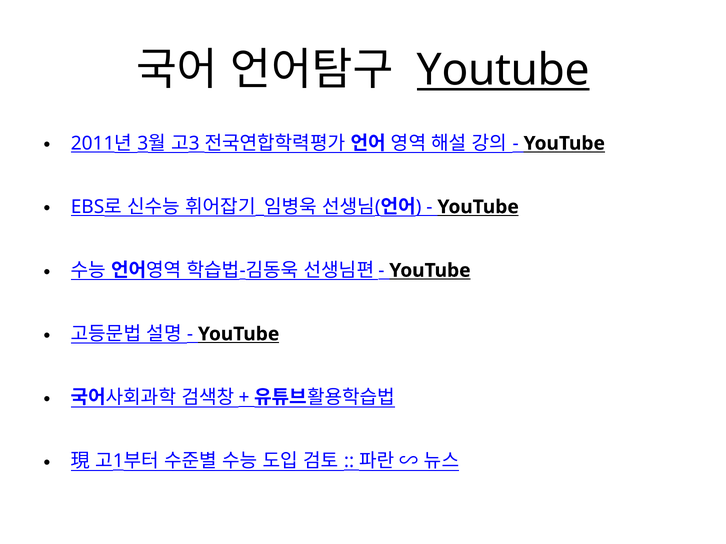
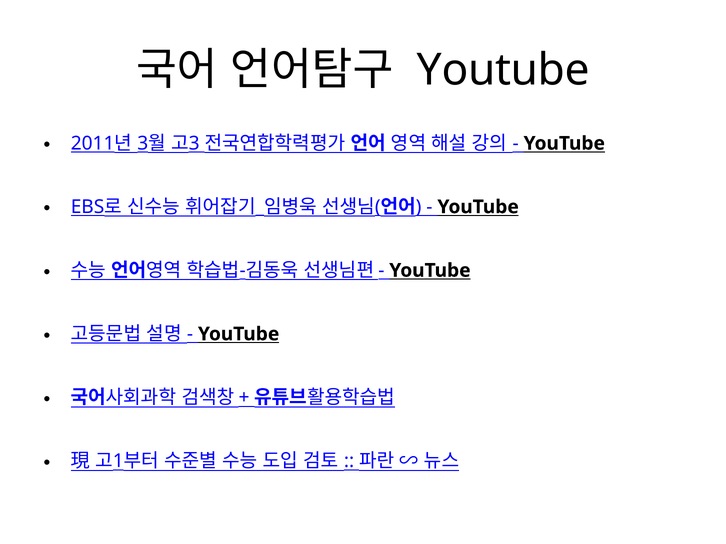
Youtube at (503, 70) underline: present -> none
